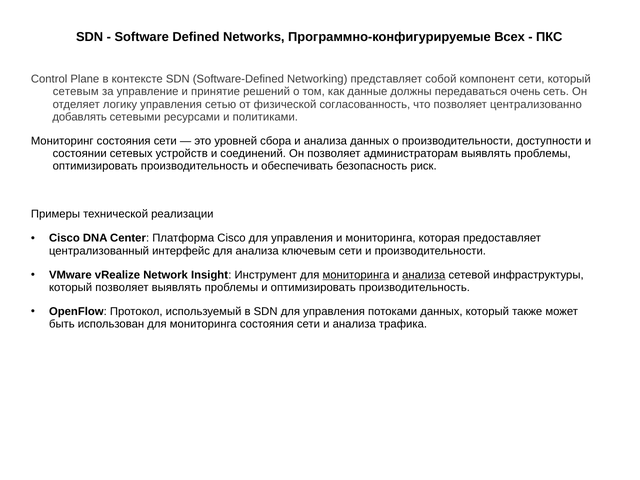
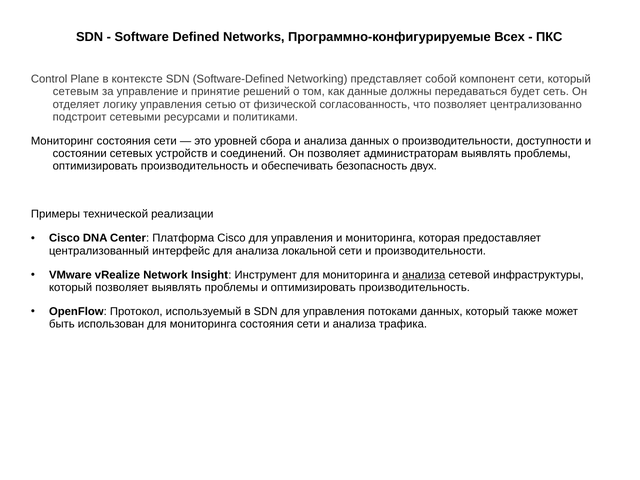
очень: очень -> будет
добавлять: добавлять -> подстроит
риск: риск -> двух
ключевым: ключевым -> локальной
мониторинга at (356, 275) underline: present -> none
